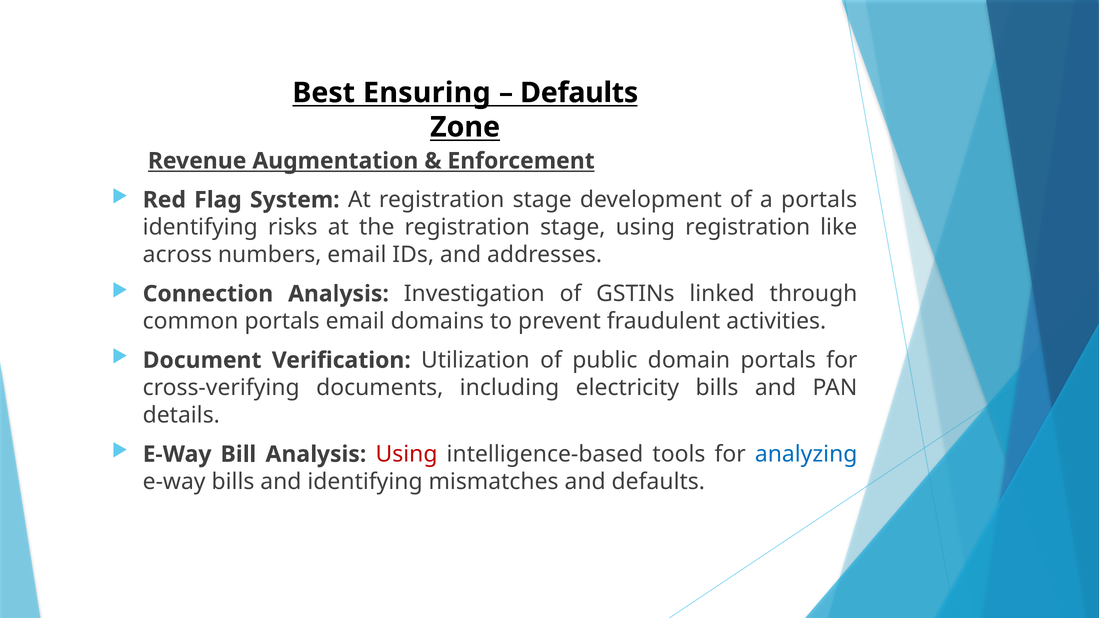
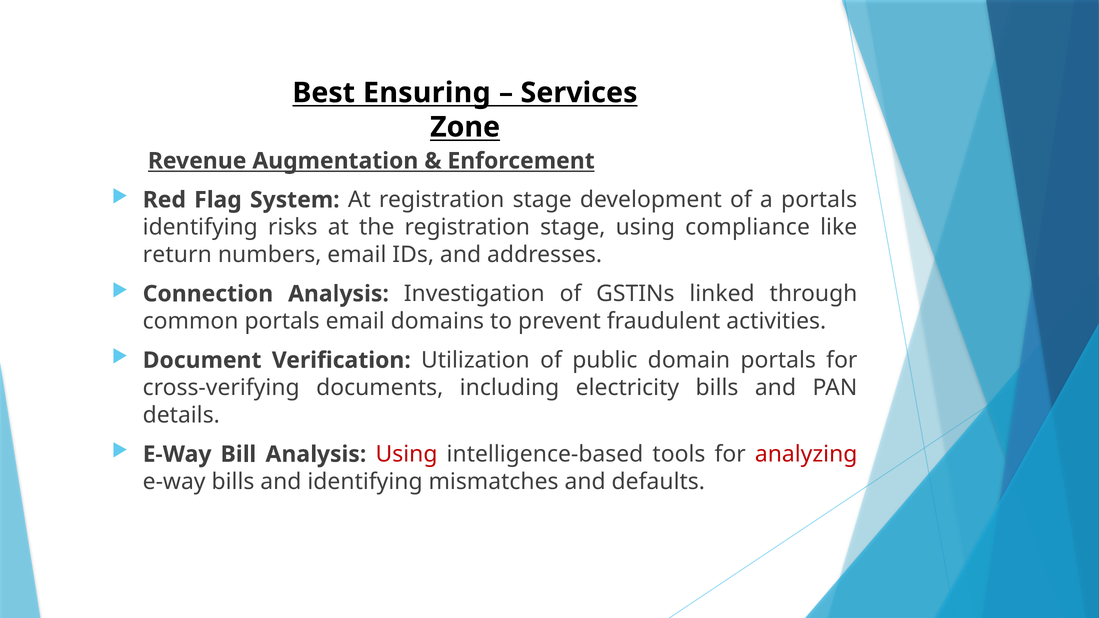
Defaults at (579, 93): Defaults -> Services
using registration: registration -> compliance
across: across -> return
analyzing colour: blue -> red
